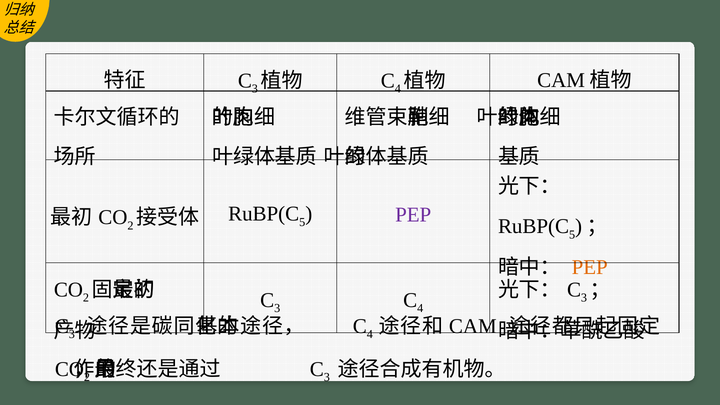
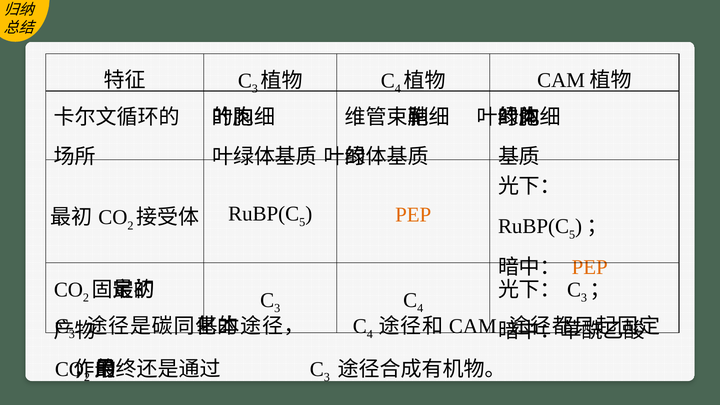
PEP at (413, 215) colour: purple -> orange
